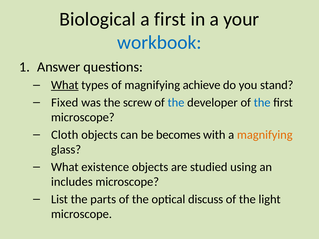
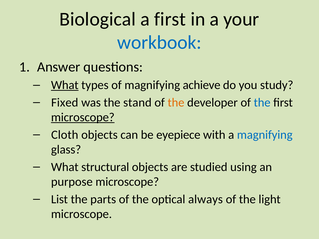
stand: stand -> study
screw: screw -> stand
the at (176, 103) colour: blue -> orange
microscope at (83, 118) underline: none -> present
becomes: becomes -> eyepiece
magnifying at (265, 135) colour: orange -> blue
existence: existence -> structural
includes: includes -> purpose
discuss: discuss -> always
